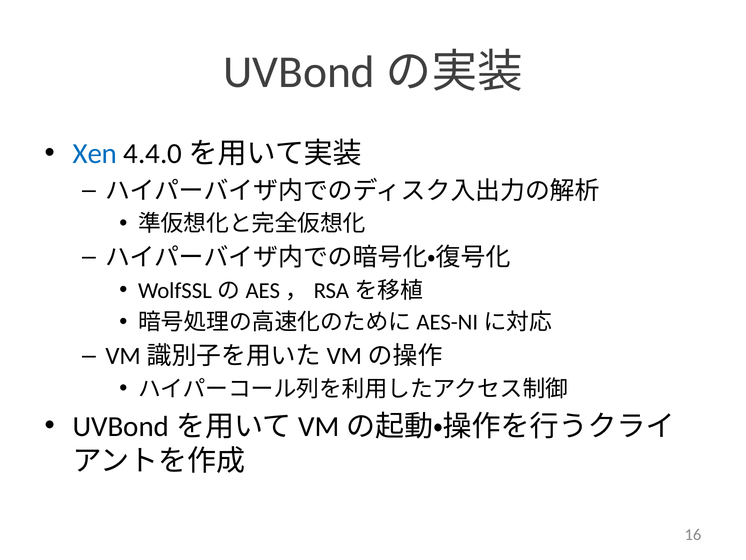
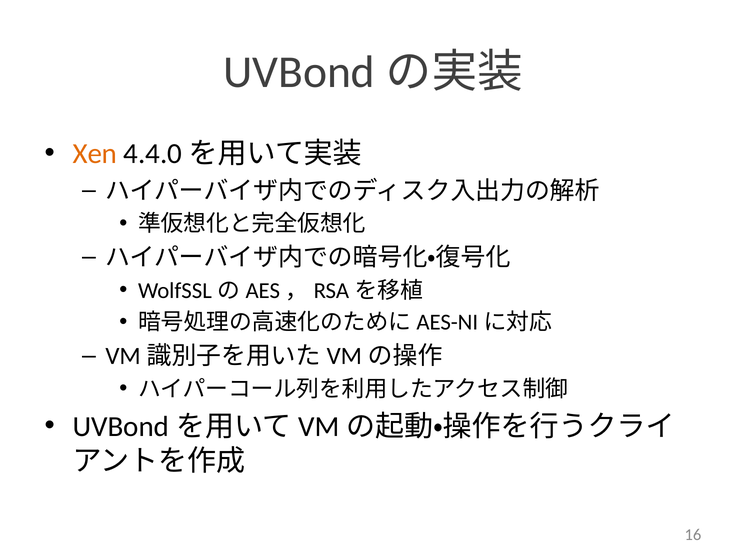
Xen colour: blue -> orange
